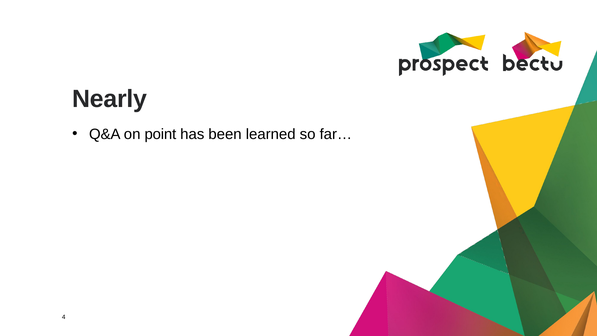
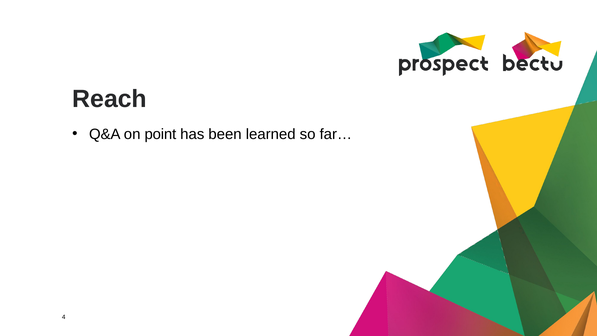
Nearly: Nearly -> Reach
